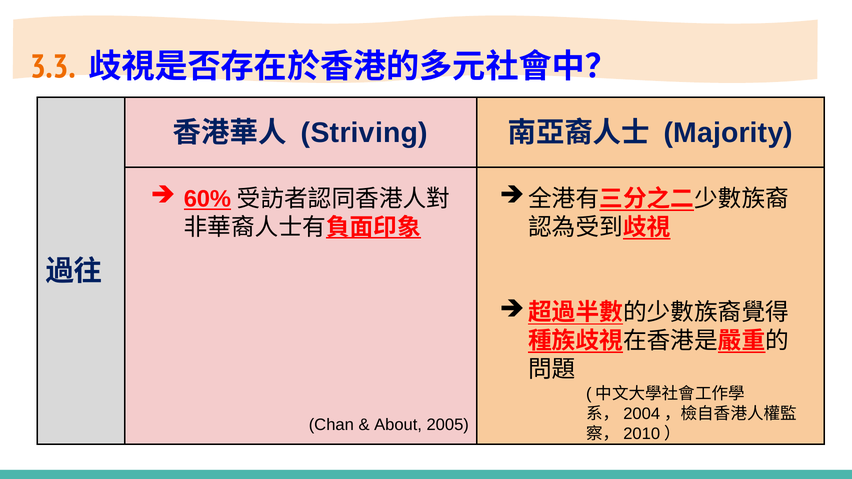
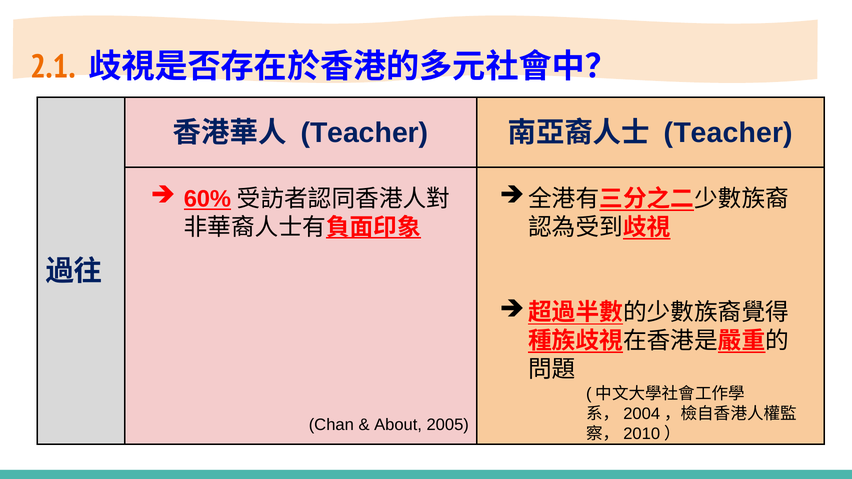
3.3: 3.3 -> 2.1
Striving at (364, 133): Striving -> Teacher
Majority at (728, 133): Majority -> Teacher
